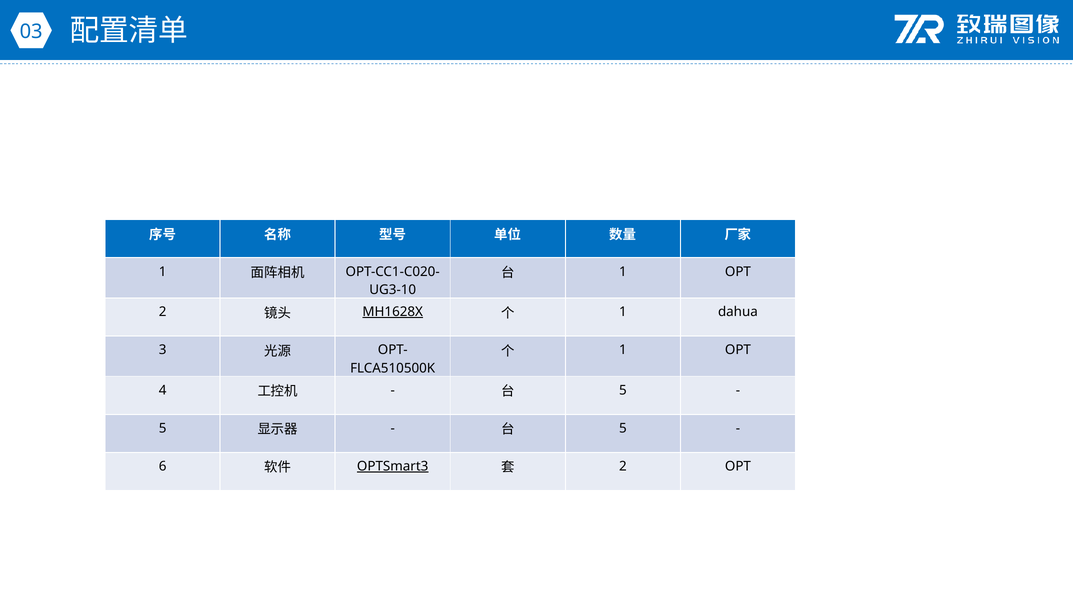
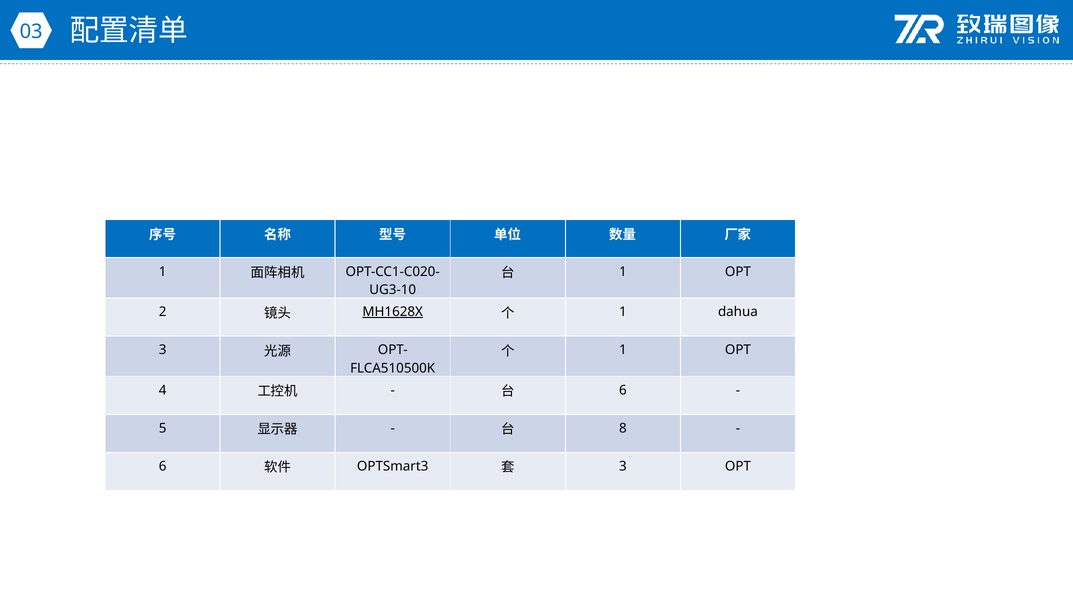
5 at (623, 390): 5 -> 6
5 at (623, 428): 5 -> 8
OPTSmart3 underline: present -> none
2 at (623, 466): 2 -> 3
